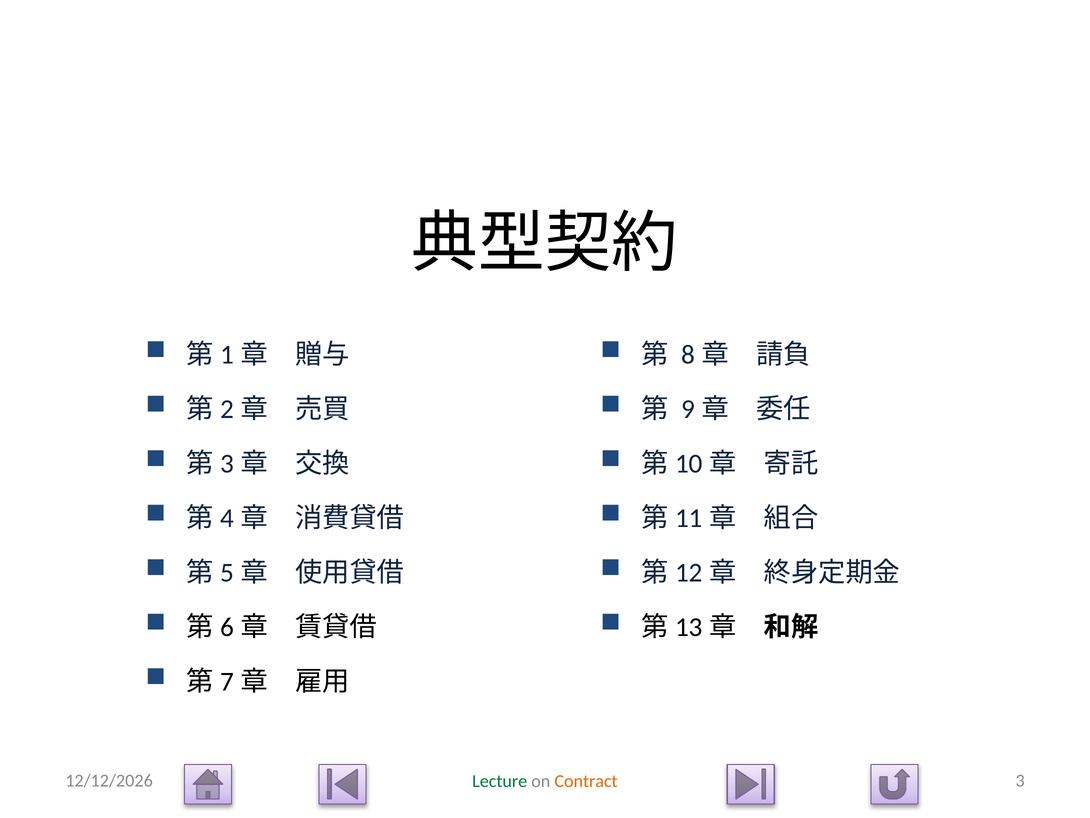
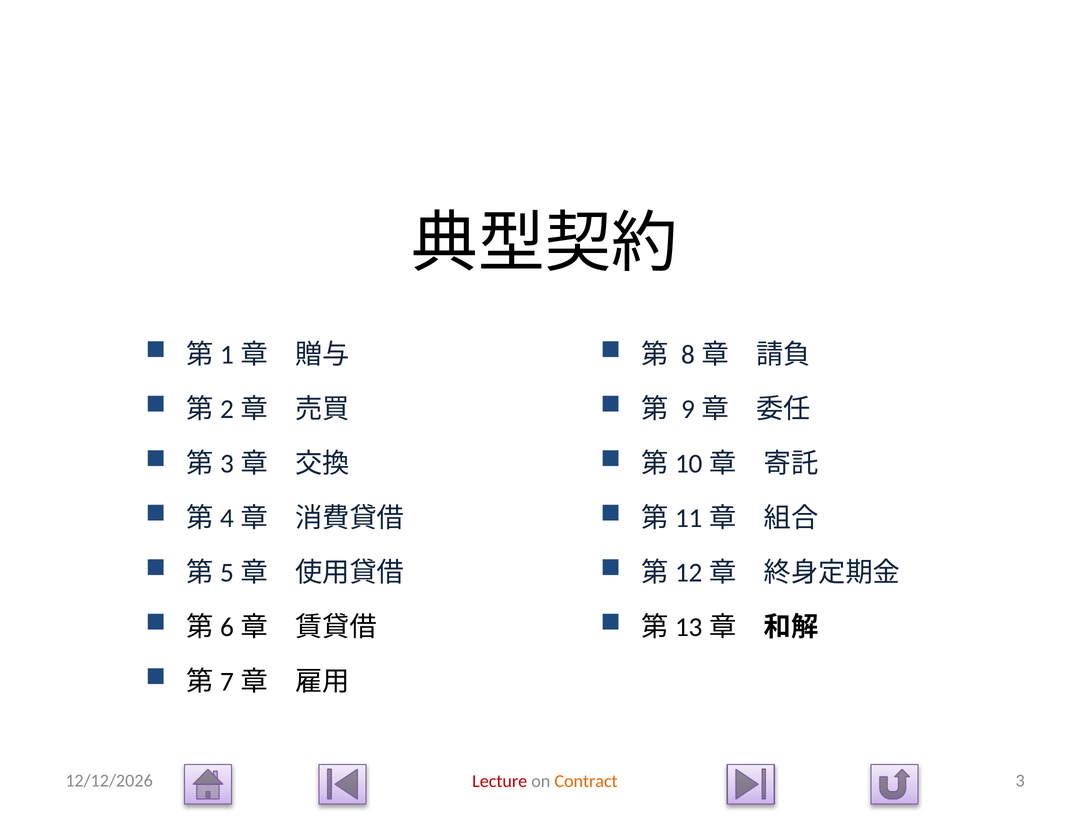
Lecture colour: green -> red
